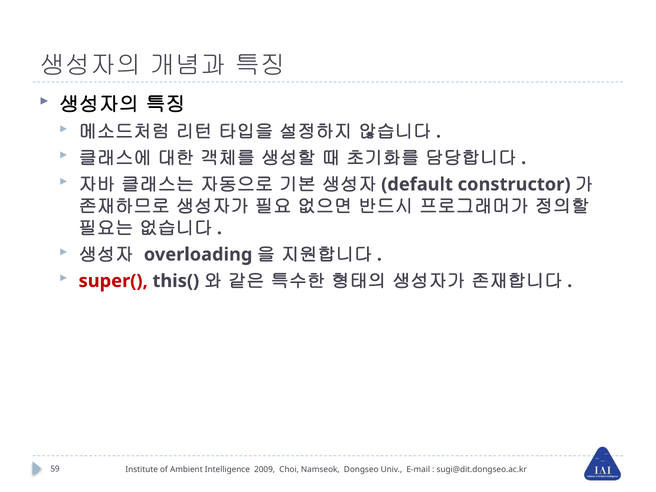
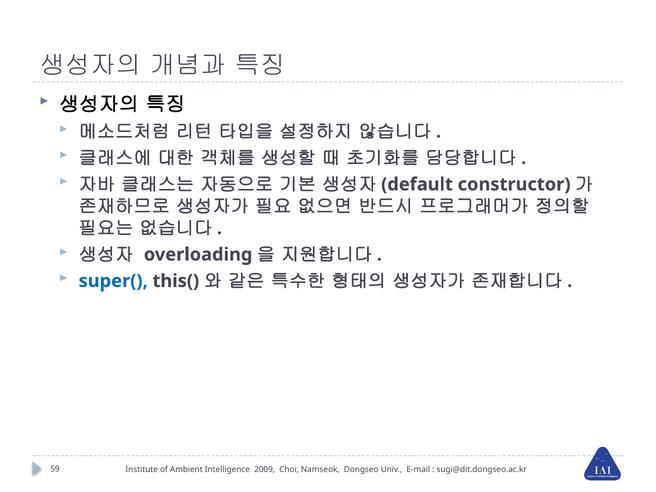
super( colour: red -> blue
